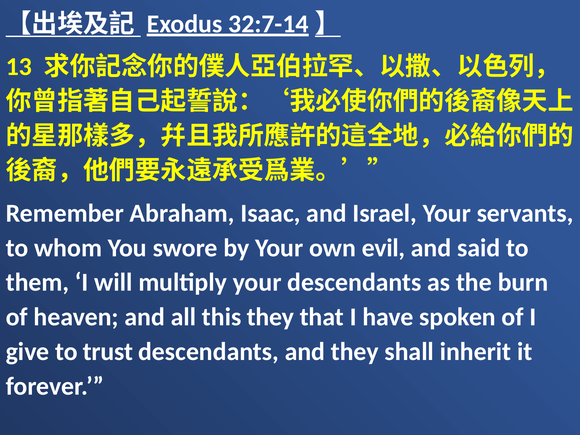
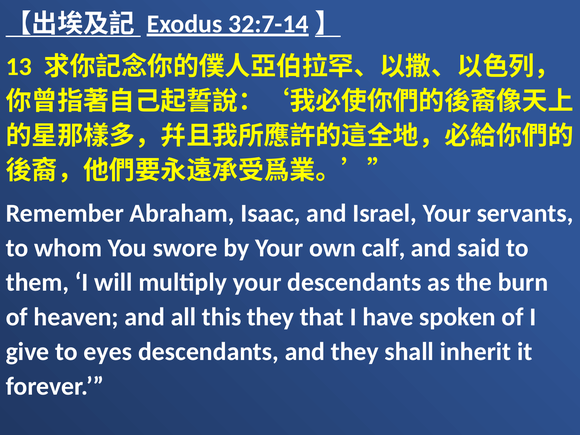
evil: evil -> calf
trust: trust -> eyes
